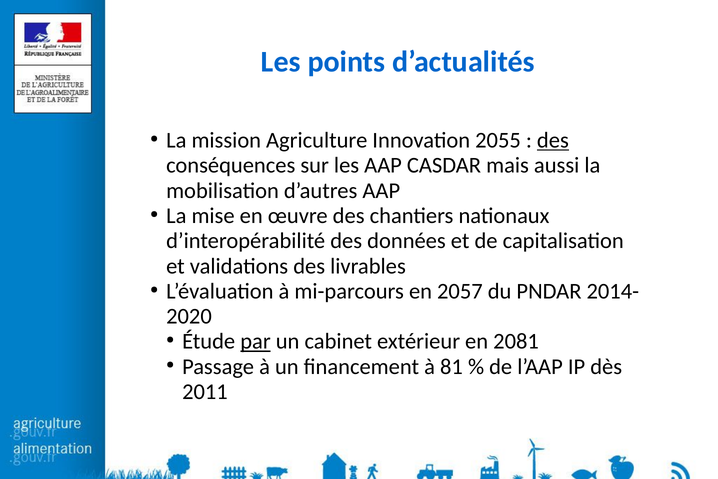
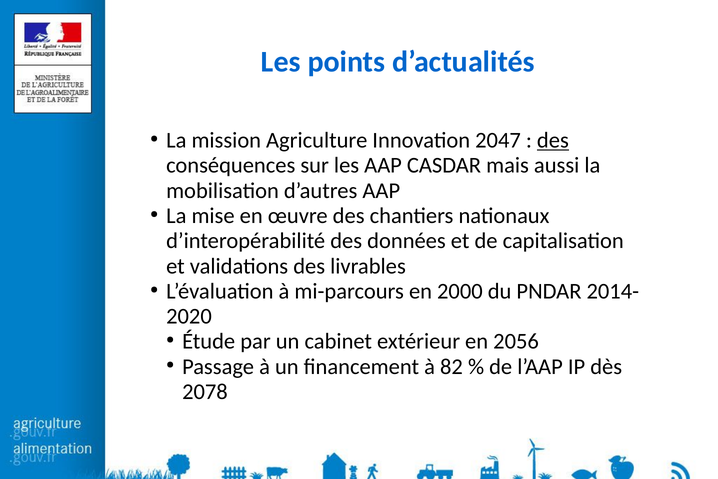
2055: 2055 -> 2047
2057: 2057 -> 2000
par underline: present -> none
2081: 2081 -> 2056
81: 81 -> 82
2011: 2011 -> 2078
